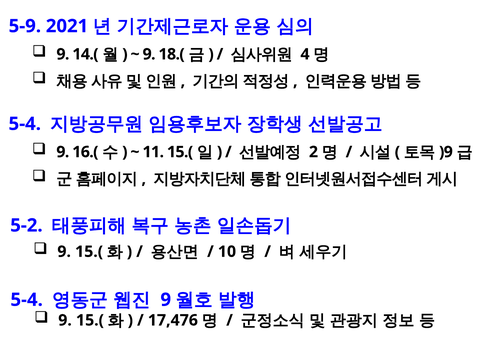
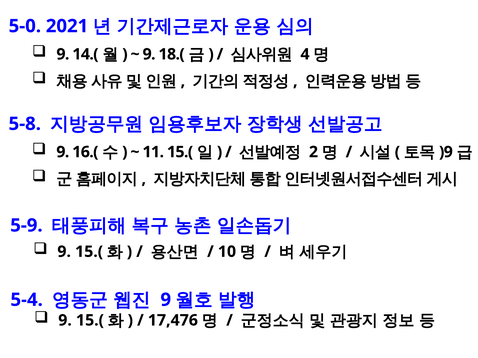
5-9: 5-9 -> 5-0
5-4 at (25, 124): 5-4 -> 5-8
5-2: 5-2 -> 5-9
